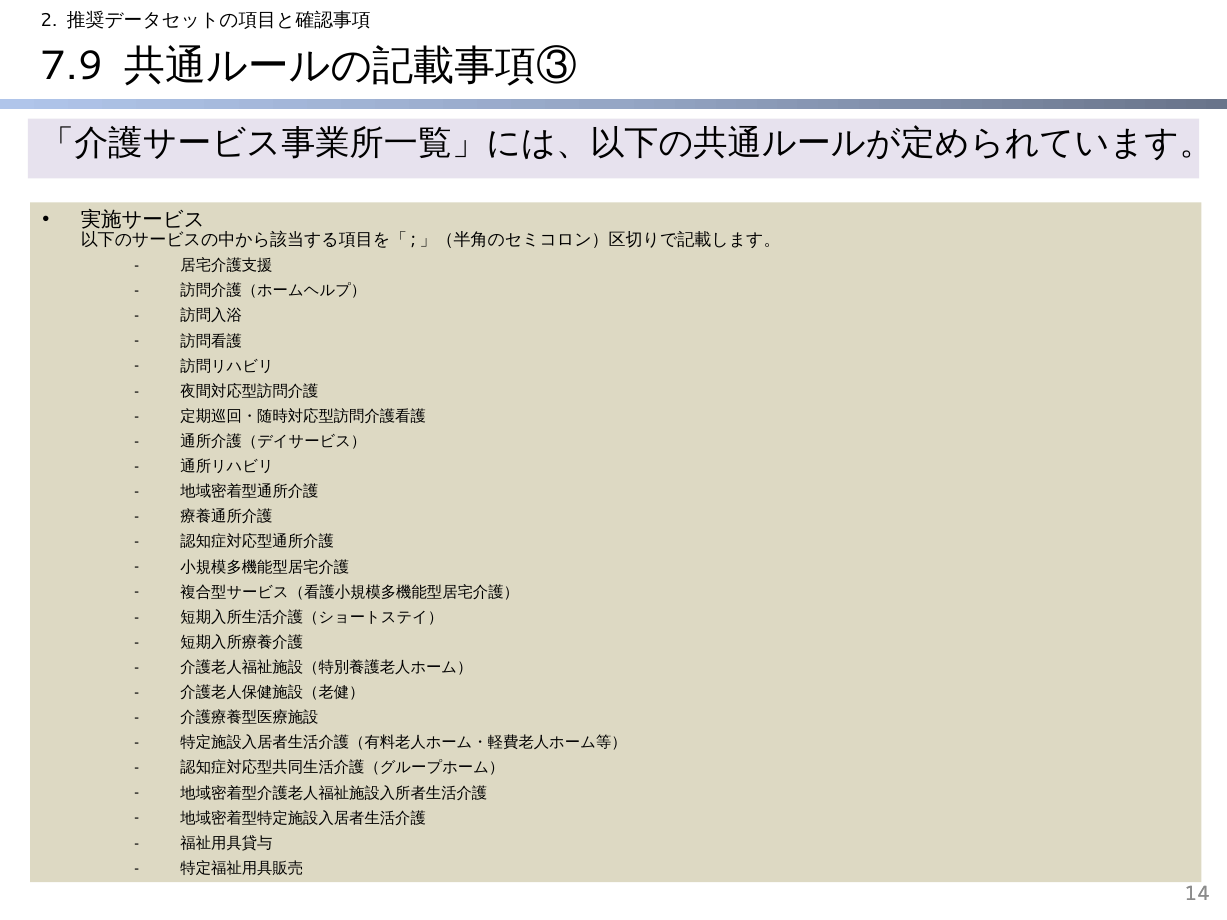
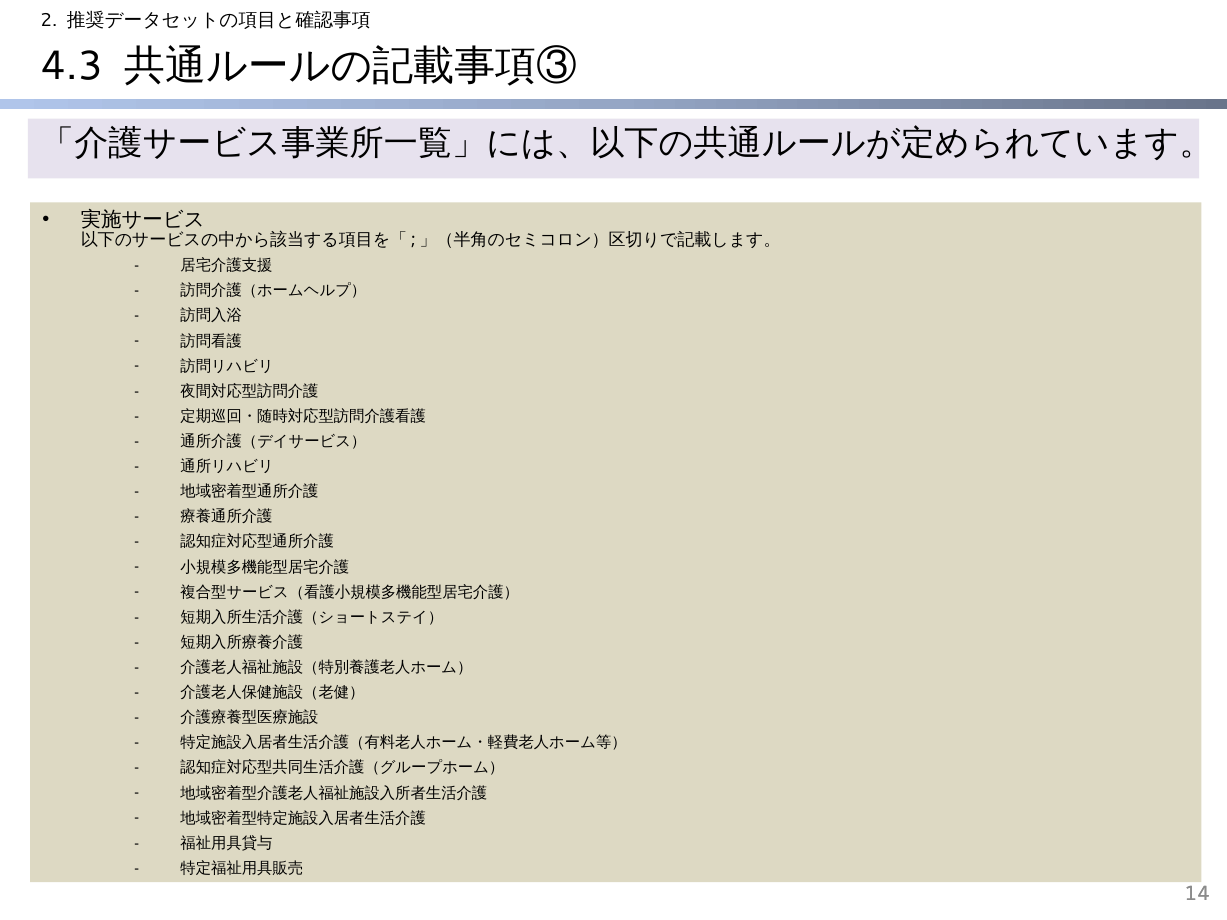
7.9: 7.9 -> 4.3
